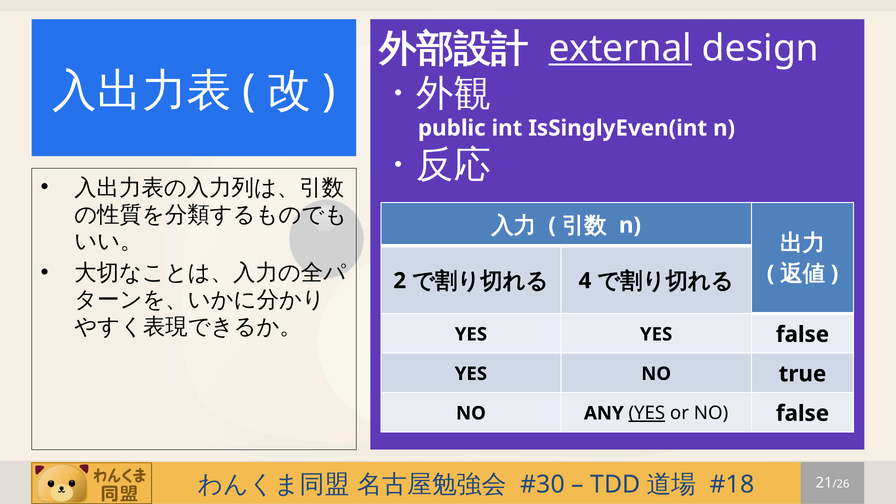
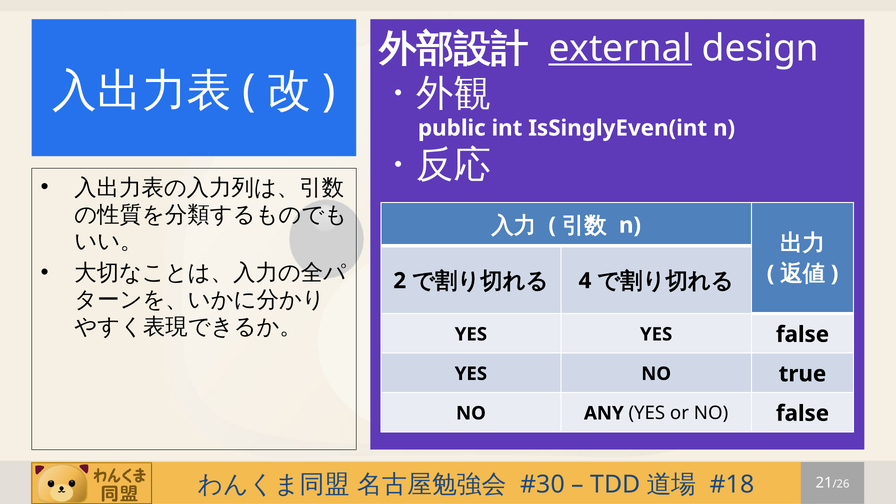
YES at (647, 413) underline: present -> none
